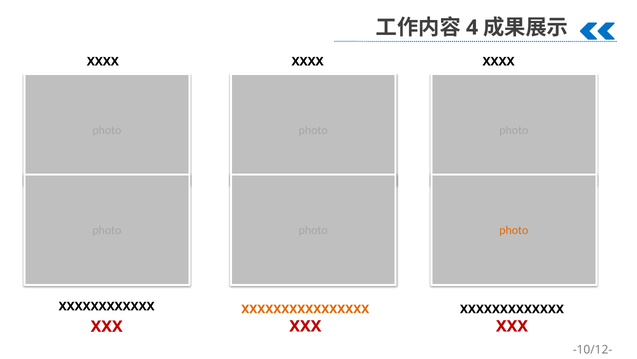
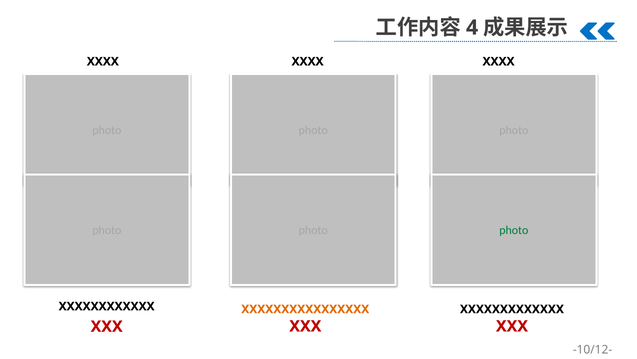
photo at (514, 231) colour: orange -> green
